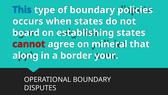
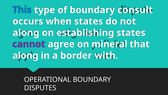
policies: policies -> consult
board at (26, 33): board -> along
cannot colour: red -> purple
your: your -> with
